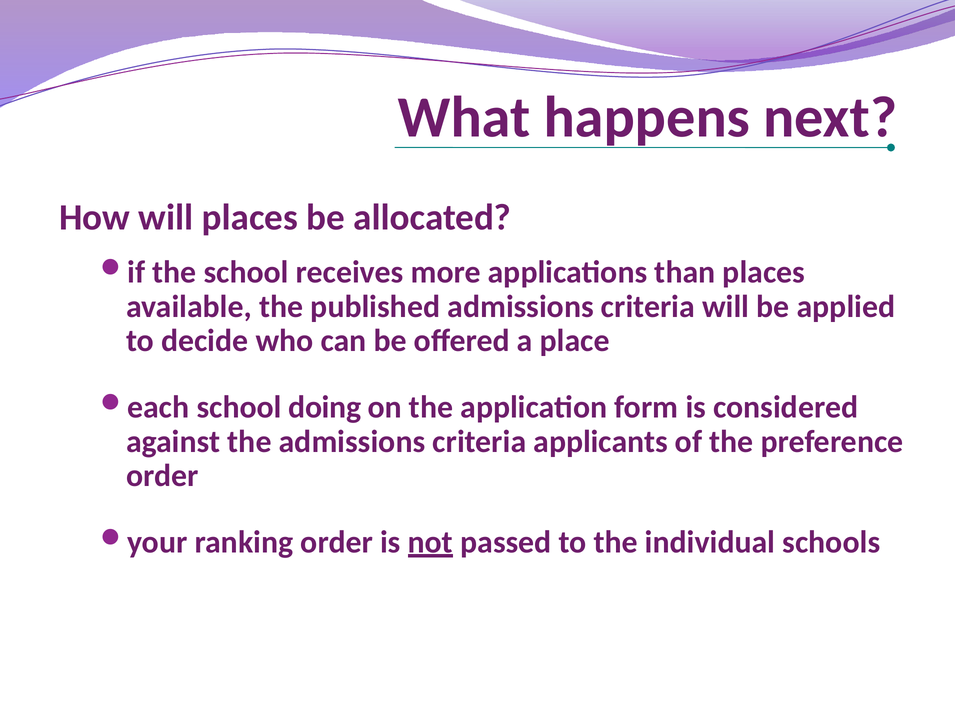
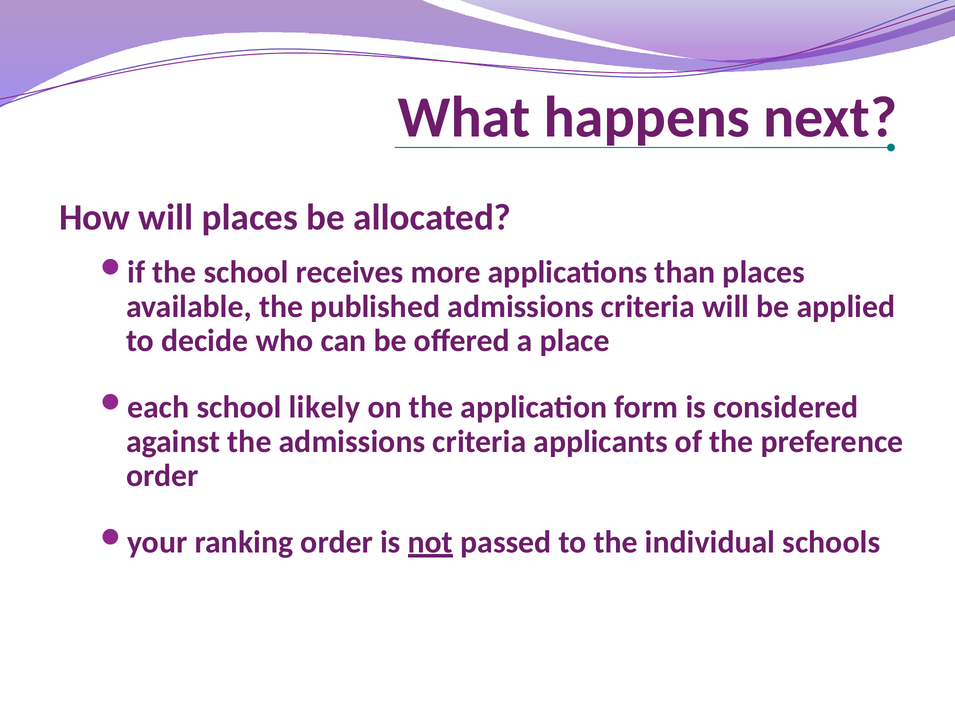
doing: doing -> likely
